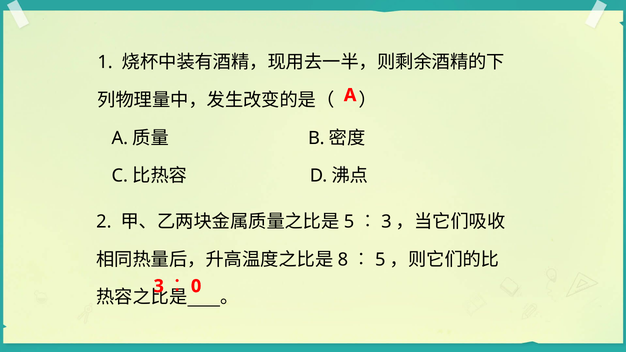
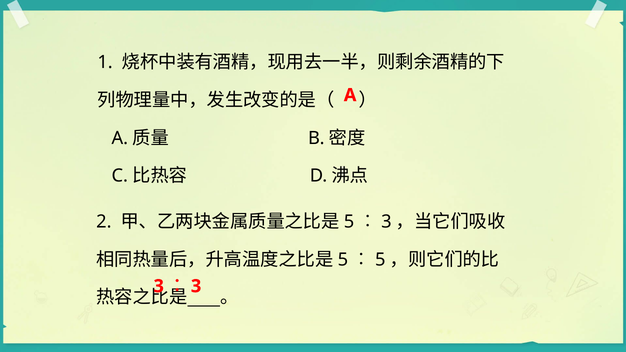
8 at (343, 260): 8 -> 5
0 at (196, 286): 0 -> 3
